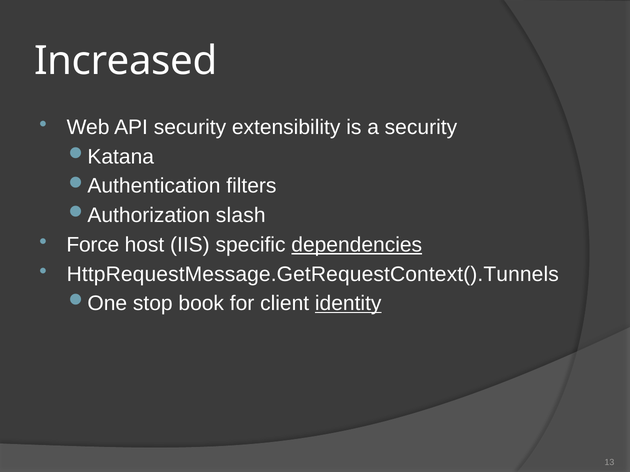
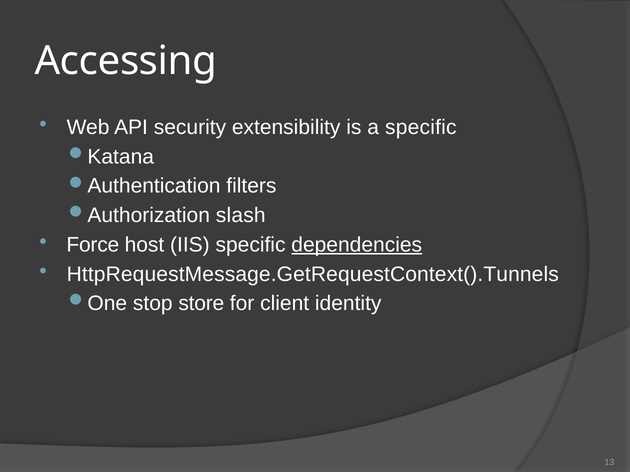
Increased: Increased -> Accessing
a security: security -> specific
book: book -> store
identity underline: present -> none
